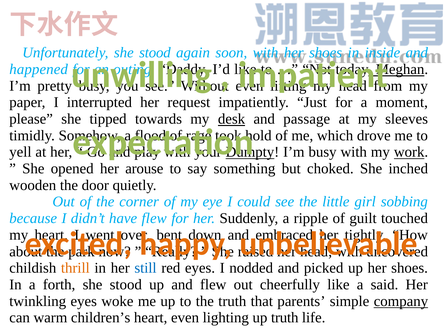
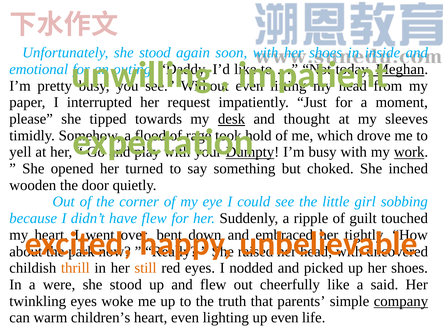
happened: happened -> emotional
passage: passage -> thought
arouse: arouse -> turned
still colour: blue -> orange
forth: forth -> were
up truth: truth -> even
